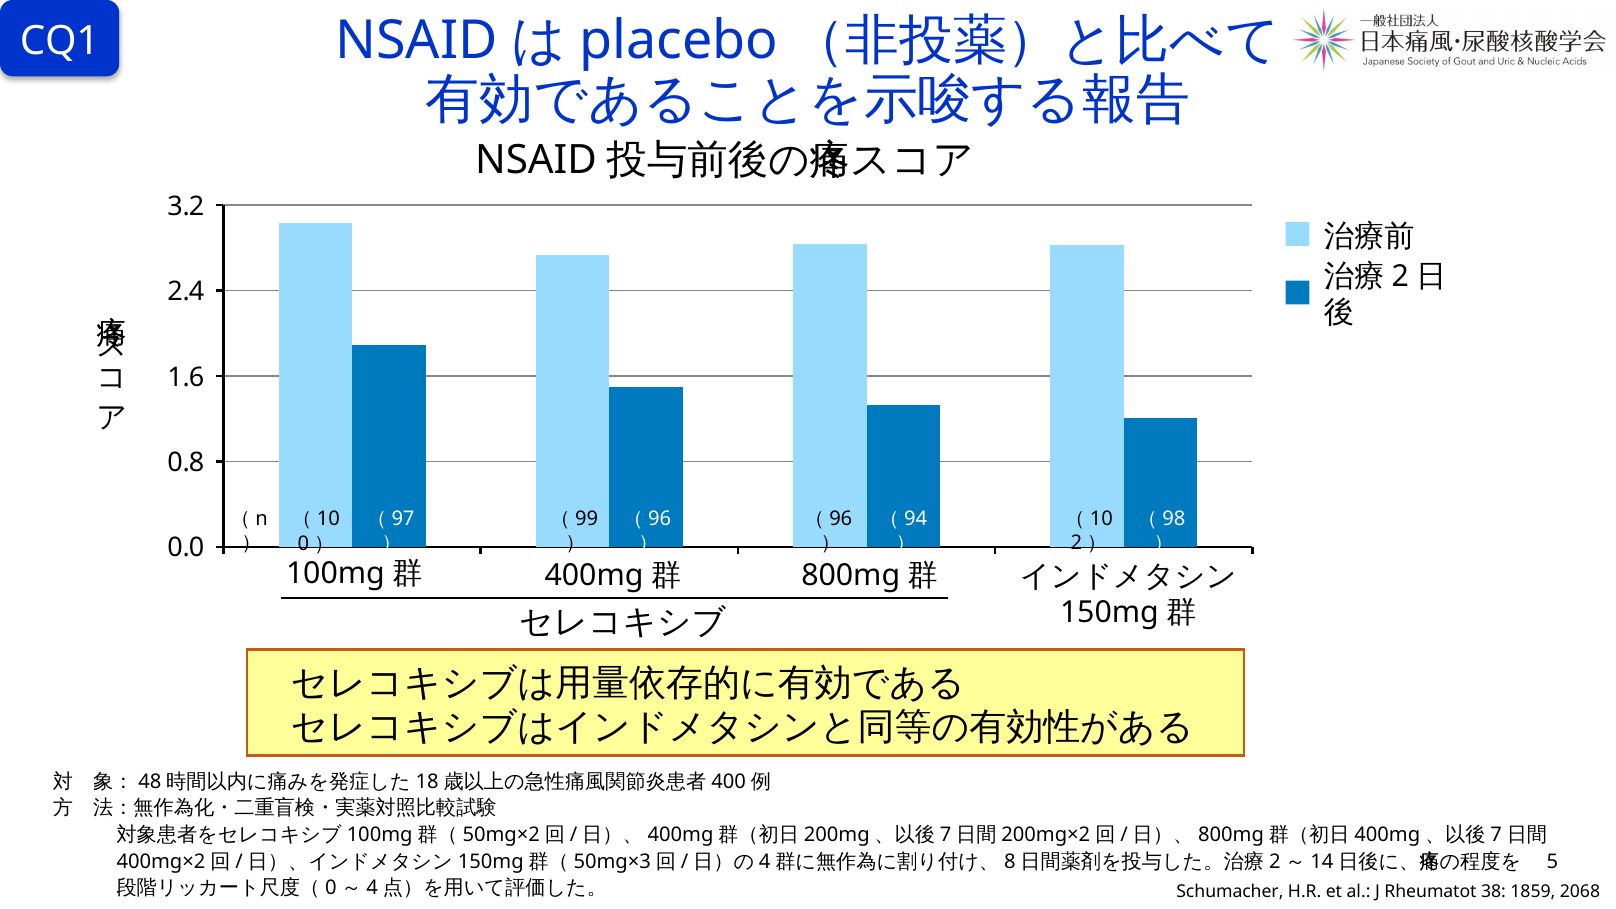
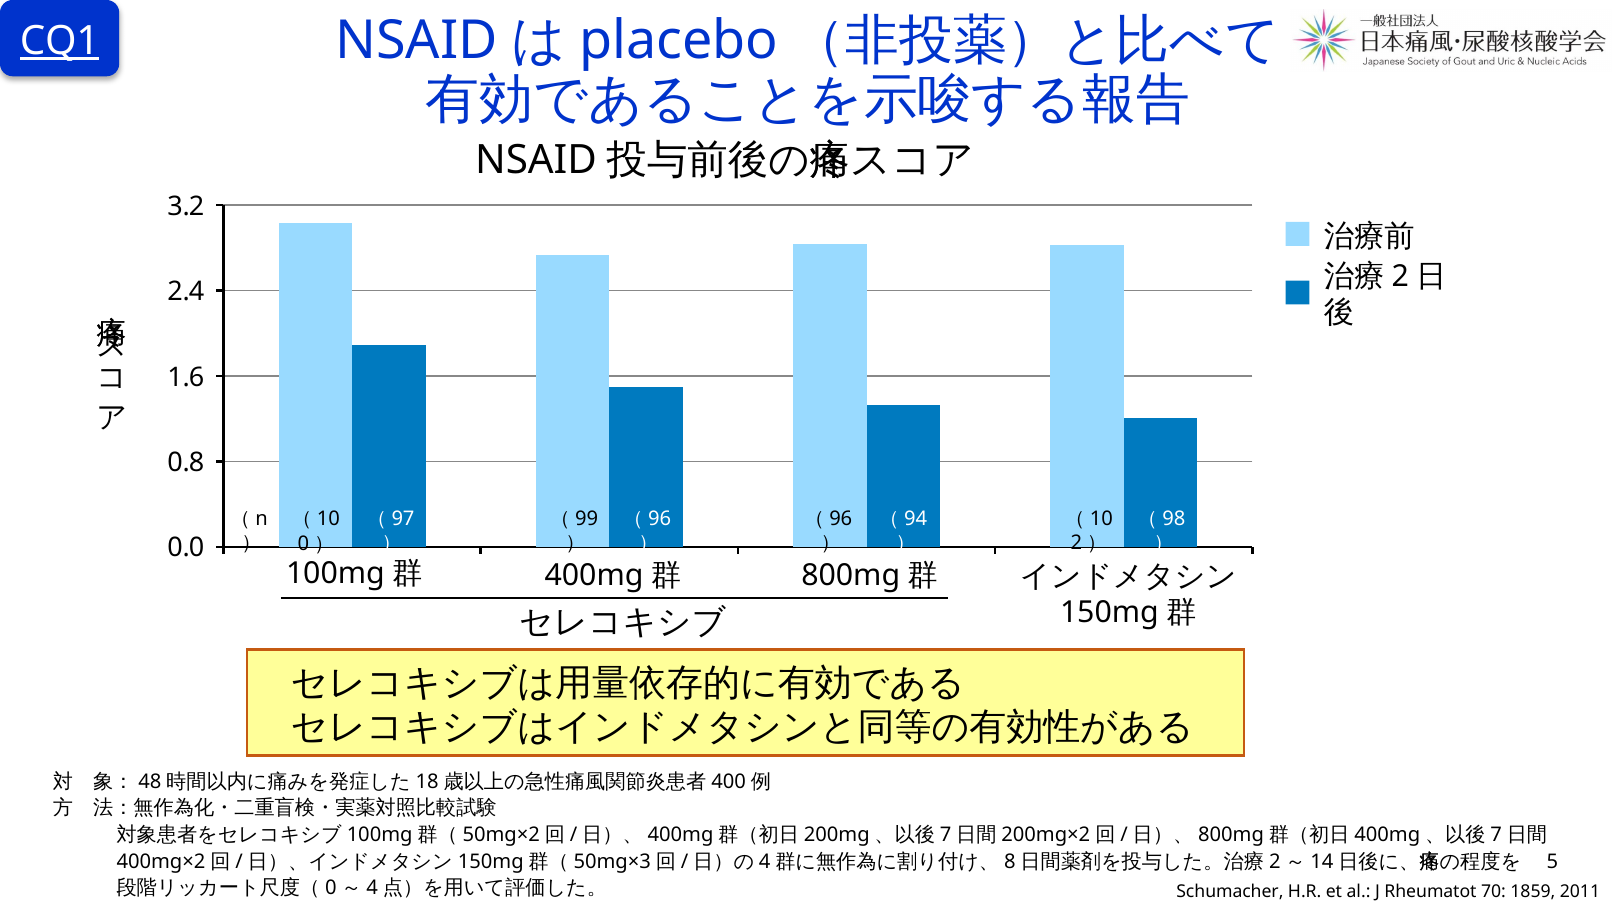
CQ1 underline: none -> present
38: 38 -> 70
2068: 2068 -> 2011
